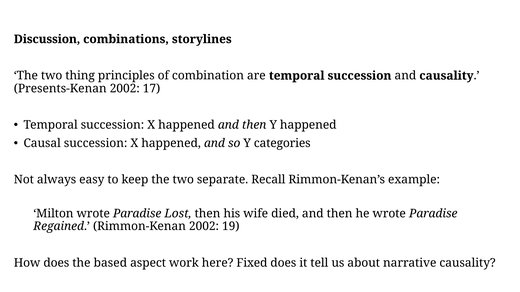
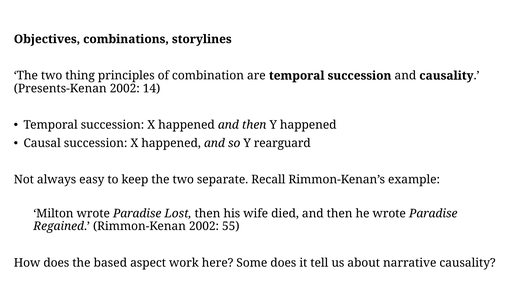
Discussion: Discussion -> Objectives
17: 17 -> 14
categories: categories -> rearguard
19: 19 -> 55
Fixed: Fixed -> Some
